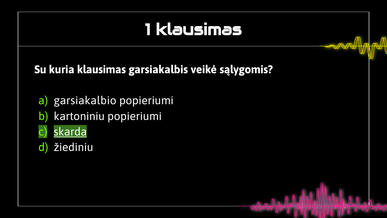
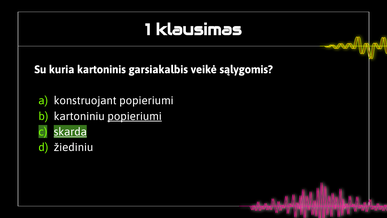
kuria klausimas: klausimas -> kartoninis
garsiakalbio: garsiakalbio -> konstruojant
popieriumi at (135, 116) underline: none -> present
